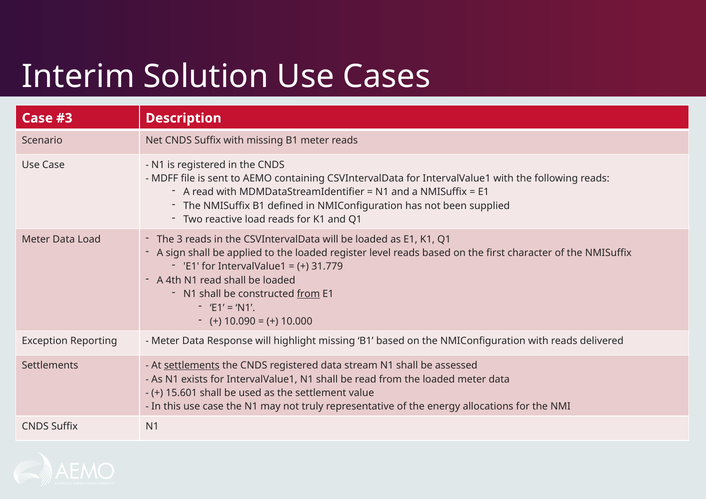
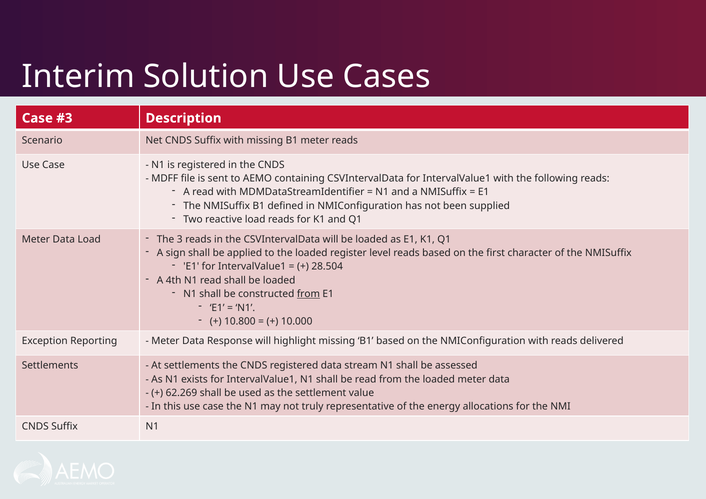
31.779: 31.779 -> 28.504
10.090: 10.090 -> 10.800
settlements at (192, 366) underline: present -> none
15.601: 15.601 -> 62.269
